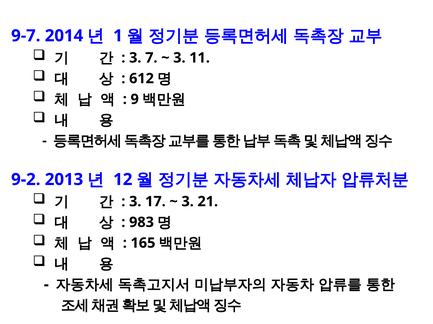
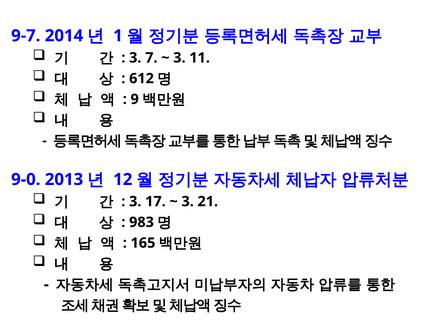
9-2: 9-2 -> 9-0
